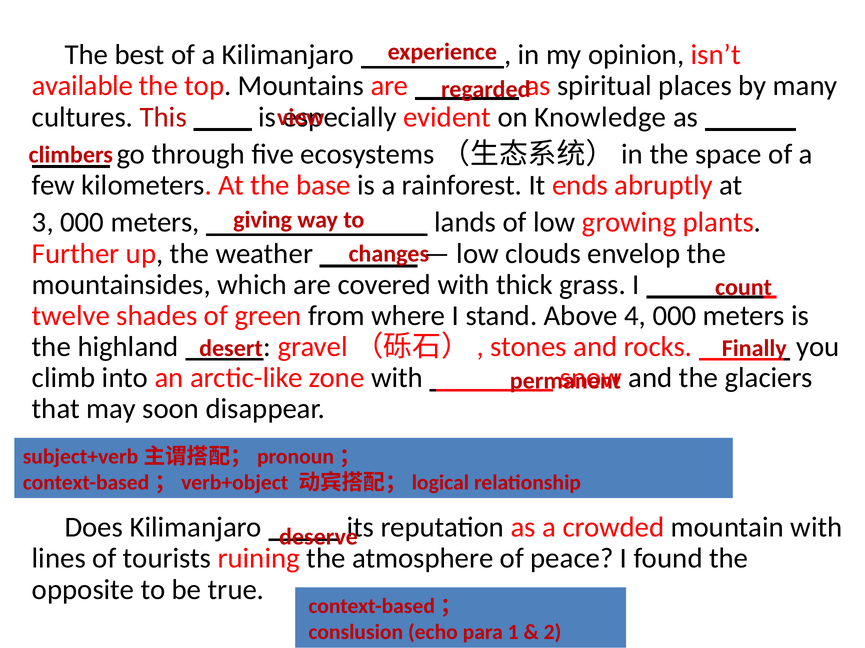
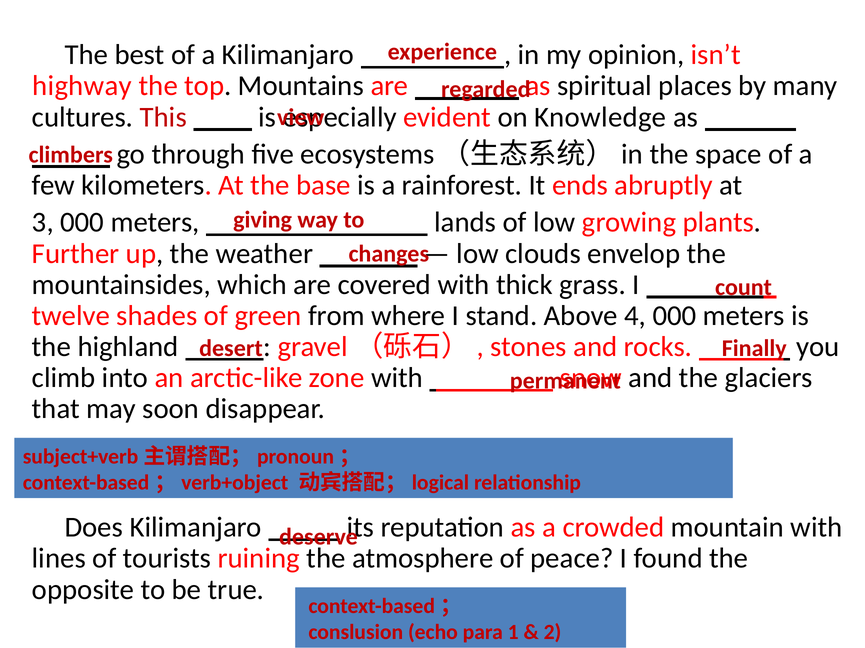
available: available -> highway
